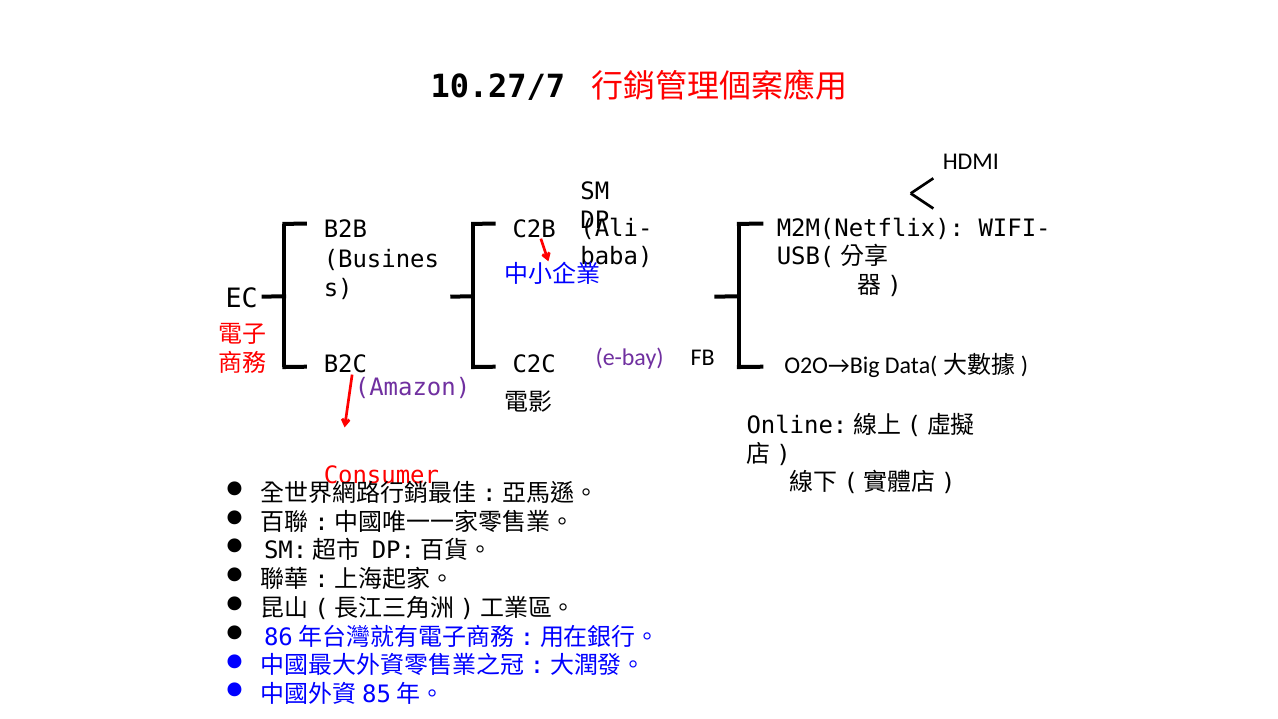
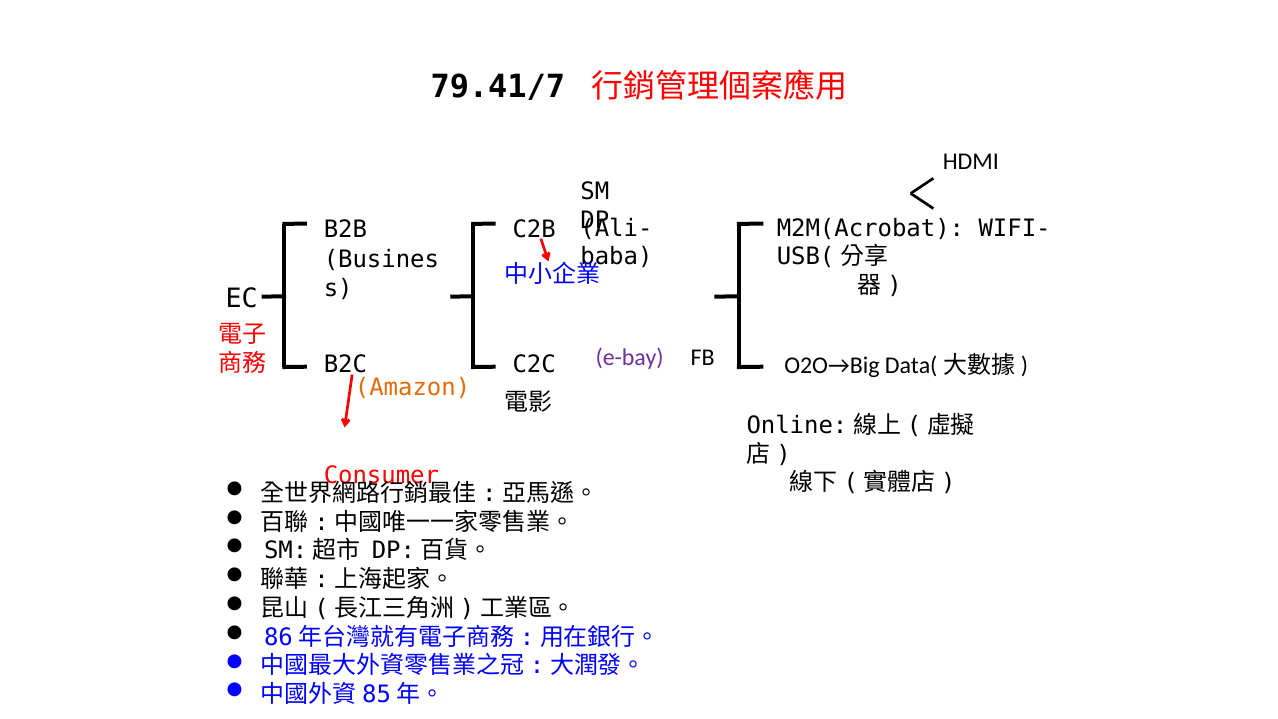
10.27/7: 10.27/7 -> 79.41/7
M2M(Netflix: M2M(Netflix -> M2M(Acrobat
Amazon colour: purple -> orange
